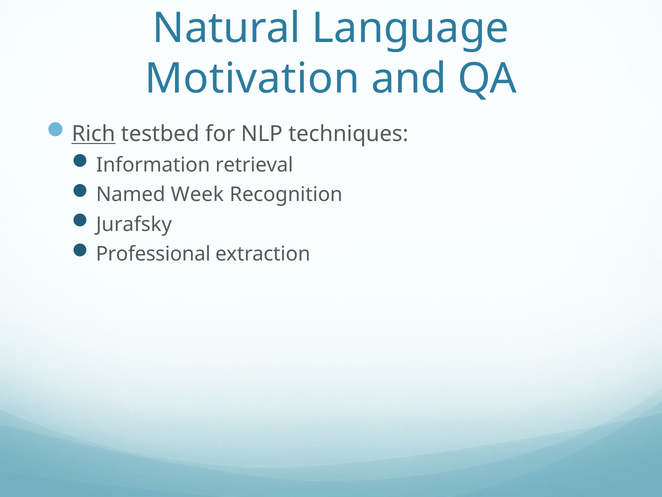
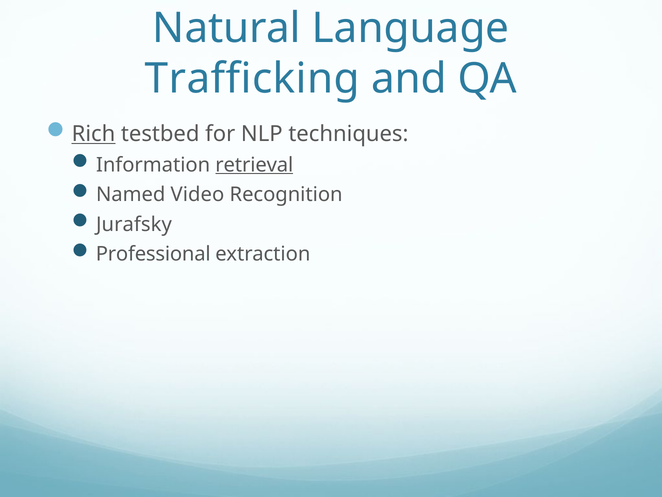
Motivation: Motivation -> Trafficking
retrieval underline: none -> present
Week: Week -> Video
